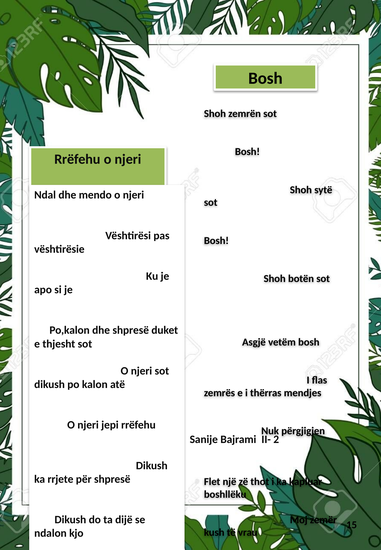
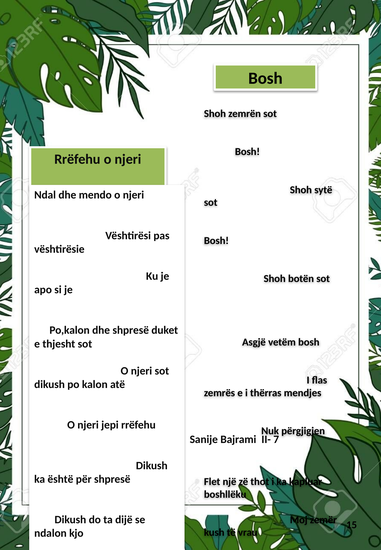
2: 2 -> 7
rrjete: rrjete -> është
